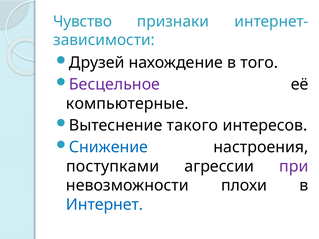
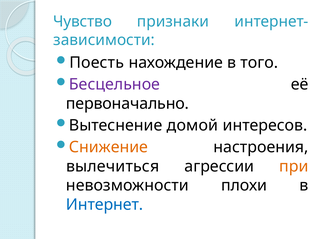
Друзей: Друзей -> Поесть
компьютерные: компьютерные -> первоначально
такого: такого -> домой
Снижение colour: blue -> orange
поступками: поступками -> вылечиться
при colour: purple -> orange
